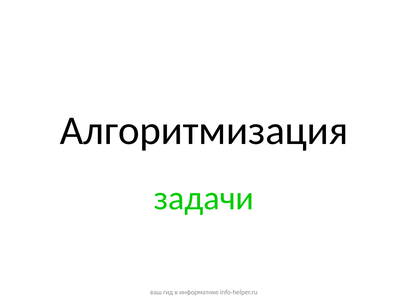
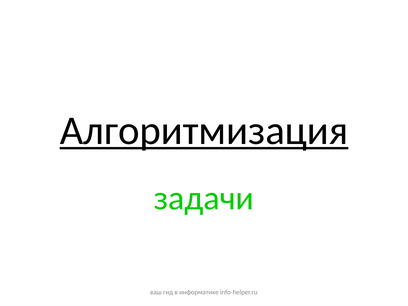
Алгоритмизация underline: none -> present
